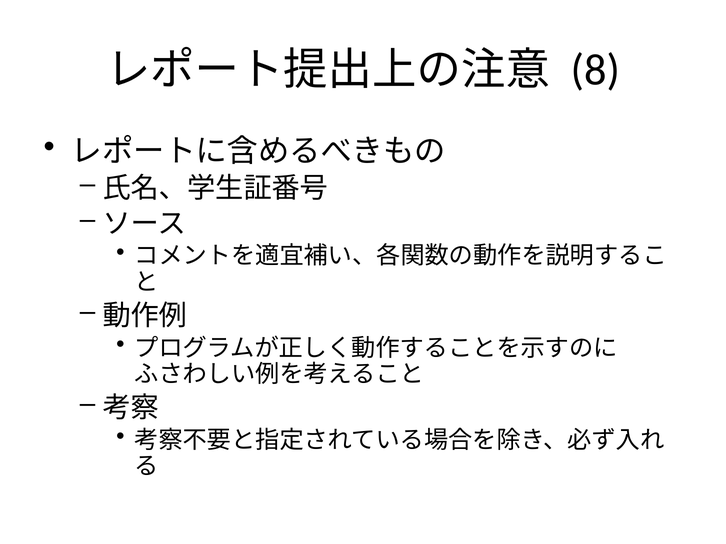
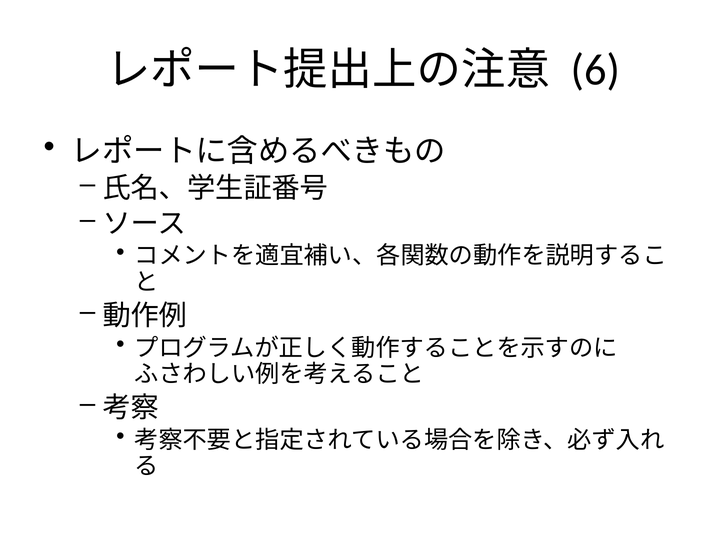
8: 8 -> 6
